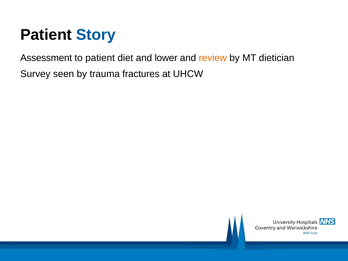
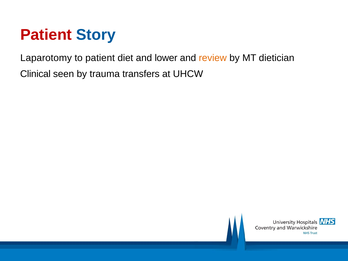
Patient at (46, 35) colour: black -> red
Assessment: Assessment -> Laparotomy
Survey: Survey -> Clinical
fractures: fractures -> transfers
